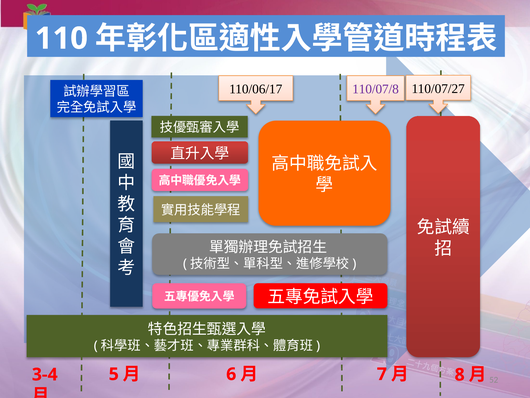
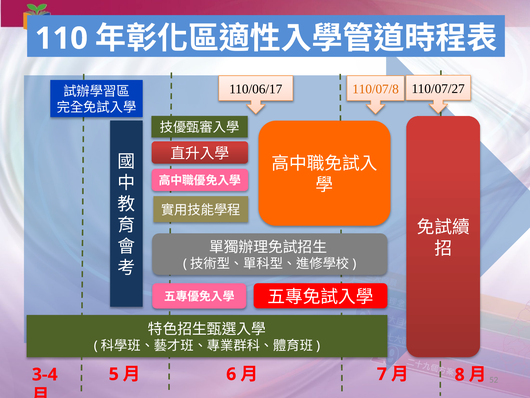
110/07/8 colour: purple -> orange
